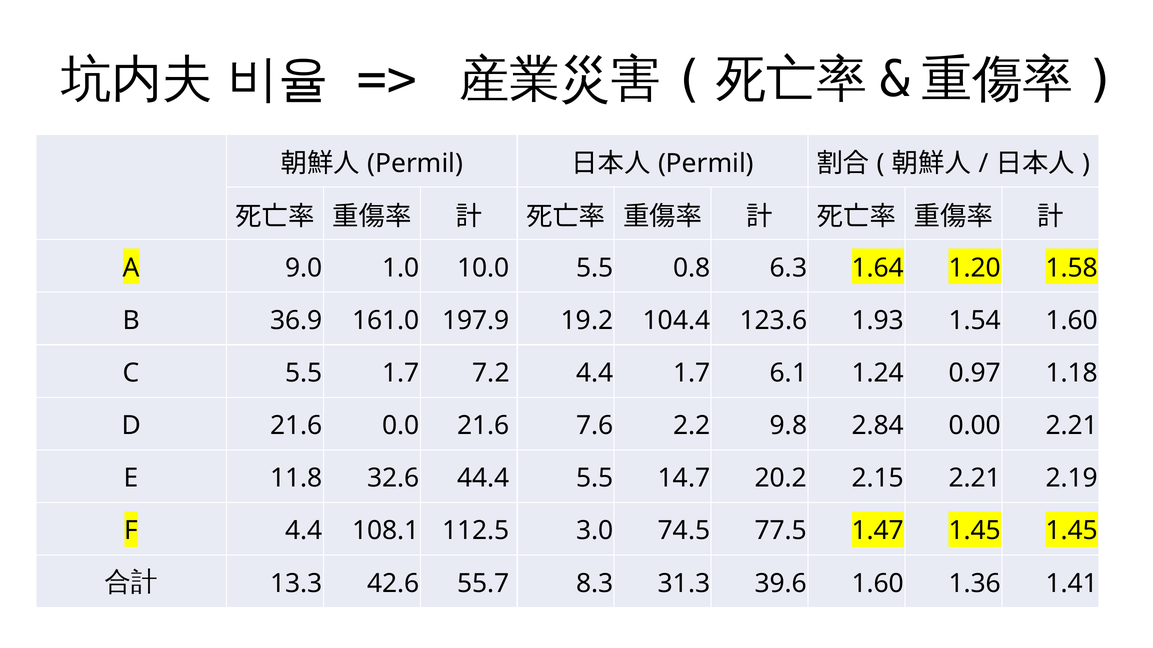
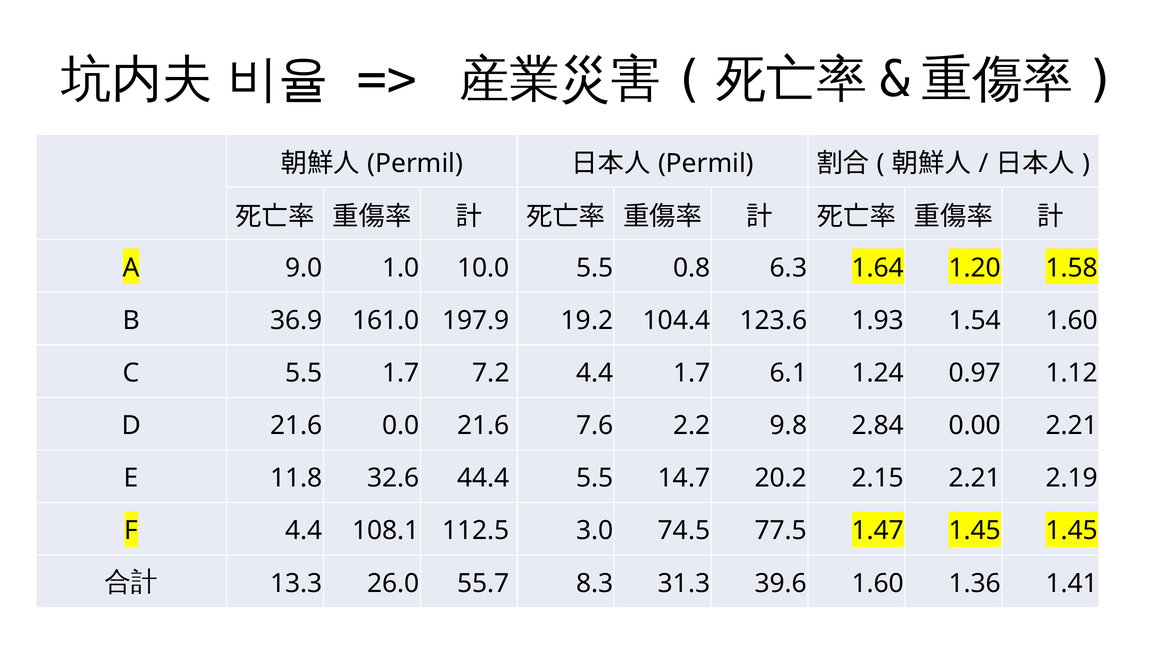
1.18: 1.18 -> 1.12
42.6: 42.6 -> 26.0
